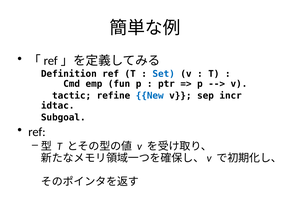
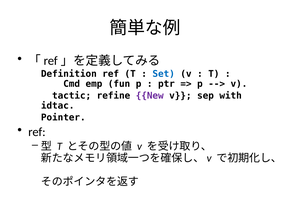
New colour: blue -> purple
incr: incr -> with
Subgoal: Subgoal -> Pointer
